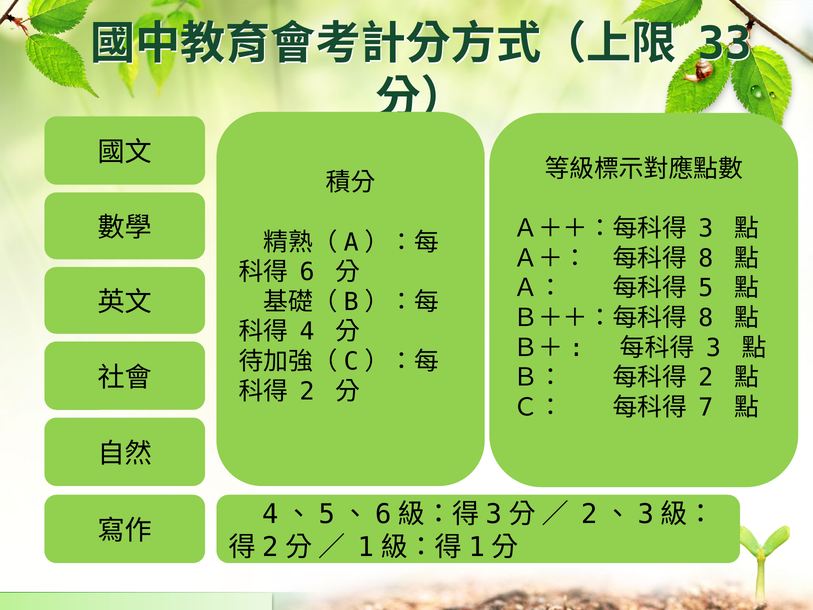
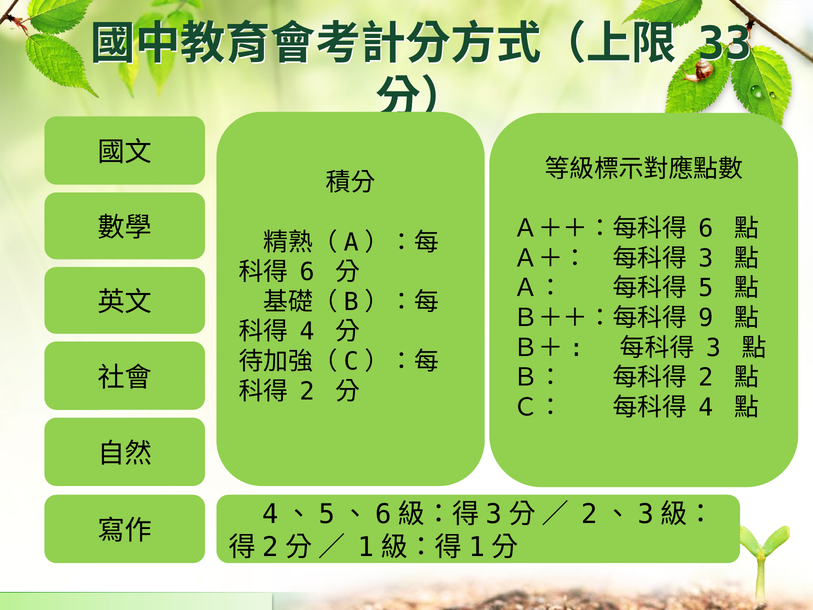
3 at (706, 229): 3 -> 6
8 at (706, 258): 8 -> 3
8 at (706, 318): 8 -> 9
7 at (706, 407): 7 -> 4
